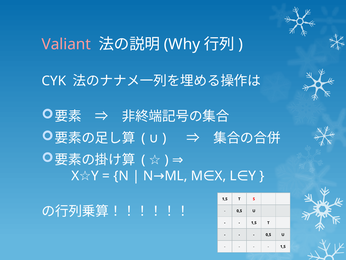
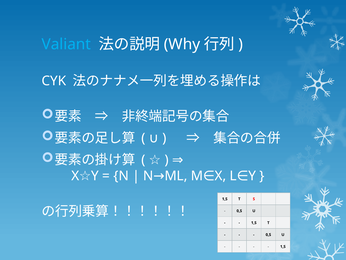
Valiant colour: pink -> light blue
